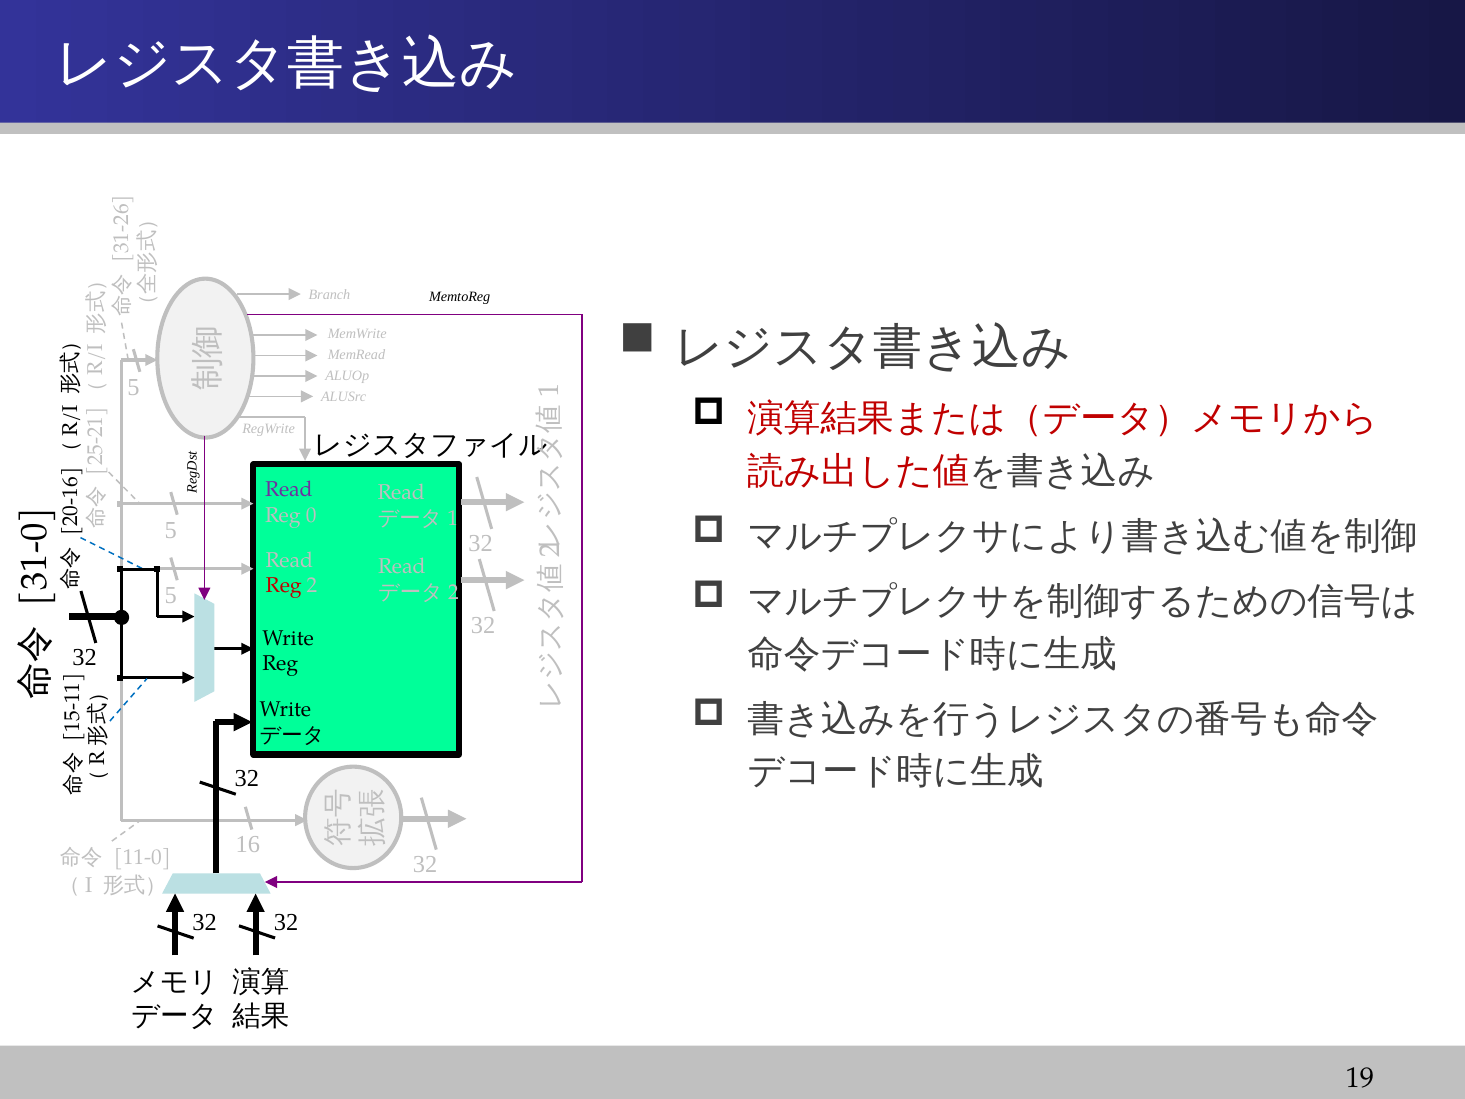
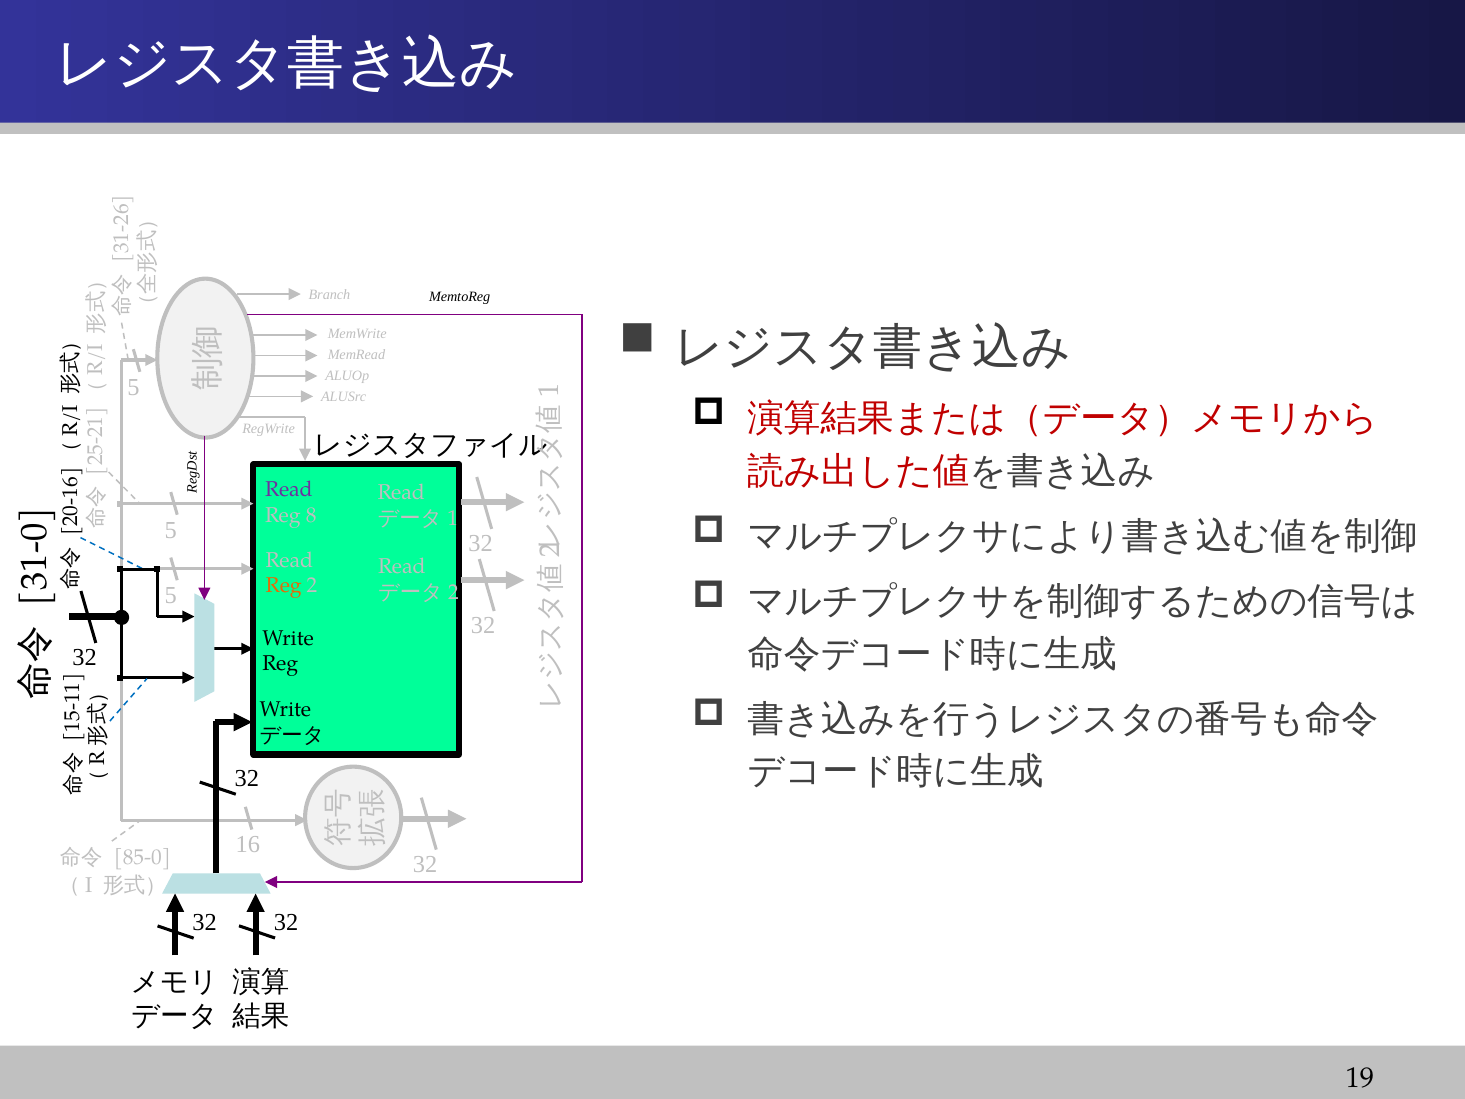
Reg 0: 0 -> 8
Reg at (284, 586) colour: red -> orange
11-0: 11-0 -> 85-0
